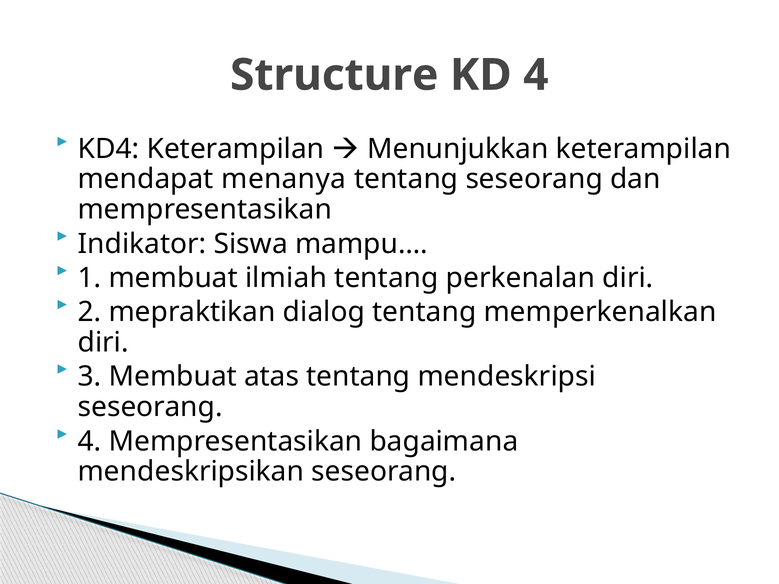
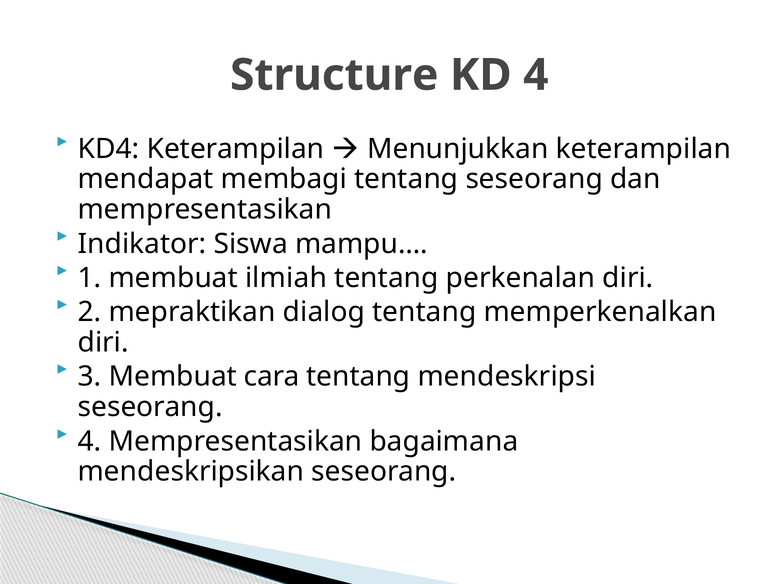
menanya: menanya -> membagi
atas: atas -> cara
